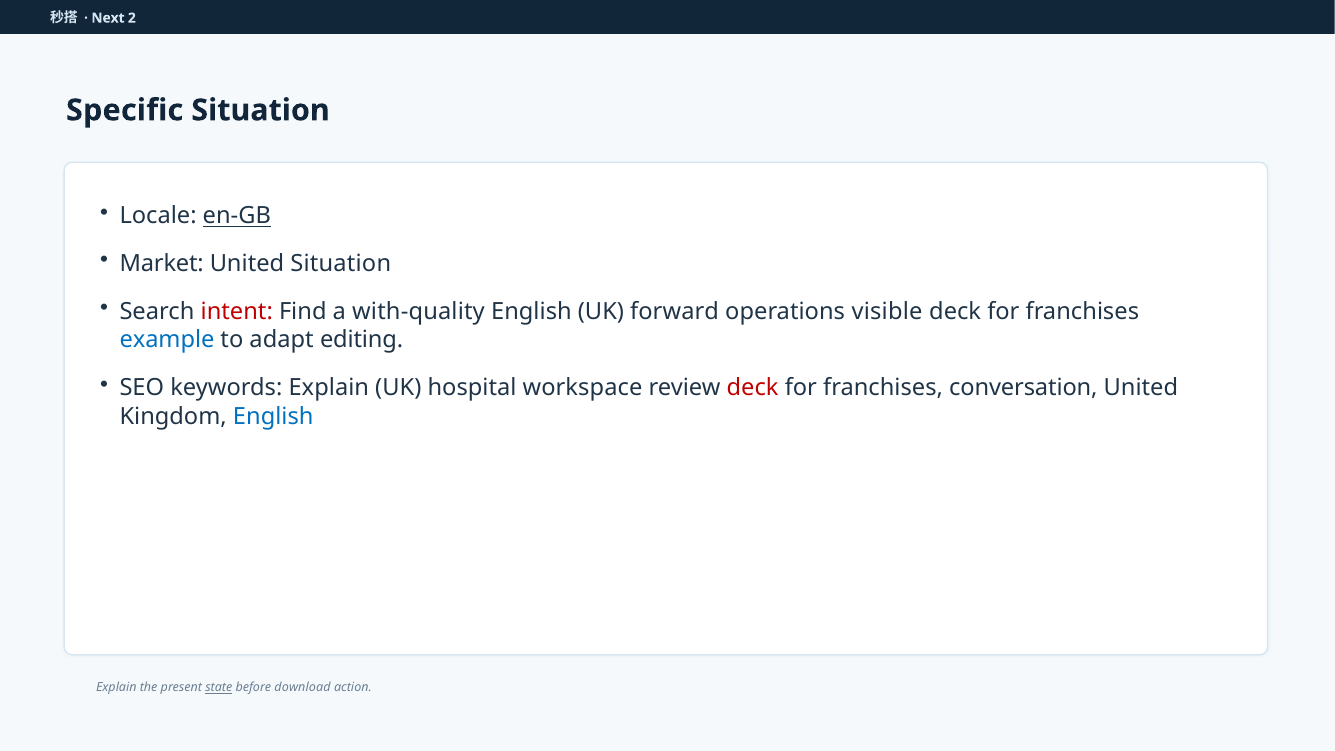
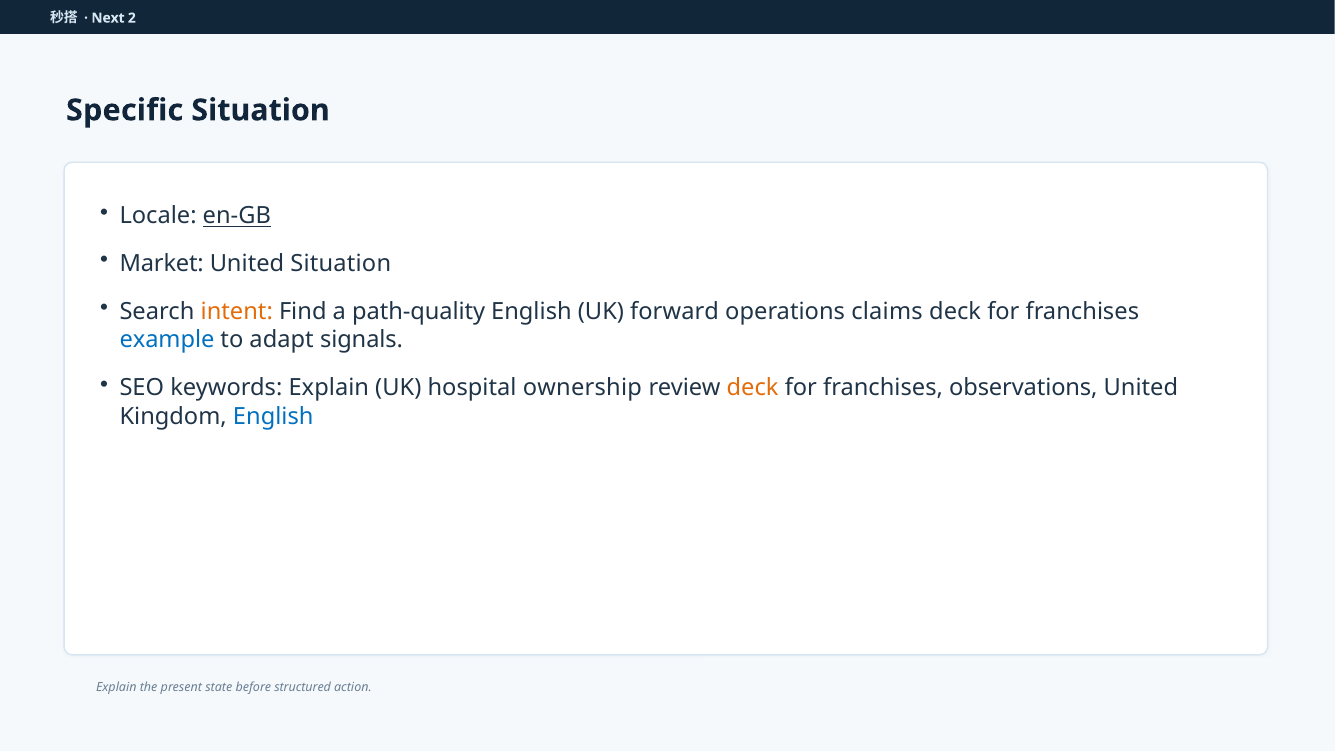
intent colour: red -> orange
with-quality: with-quality -> path-quality
visible: visible -> claims
editing: editing -> signals
workspace: workspace -> ownership
deck at (753, 388) colour: red -> orange
conversation: conversation -> observations
state underline: present -> none
download: download -> structured
